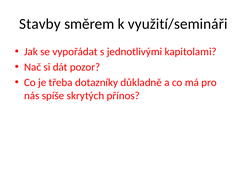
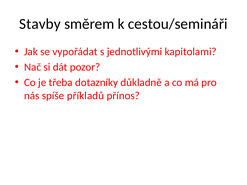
využití/semináři: využití/semináři -> cestou/semináři
skrytých: skrytých -> příkladů
